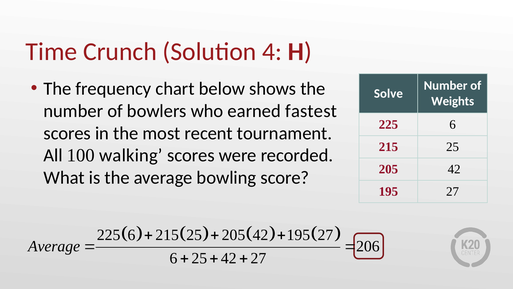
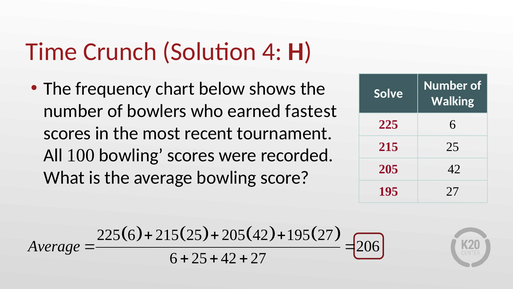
Weights: Weights -> Walking
100 walking: walking -> bowling
